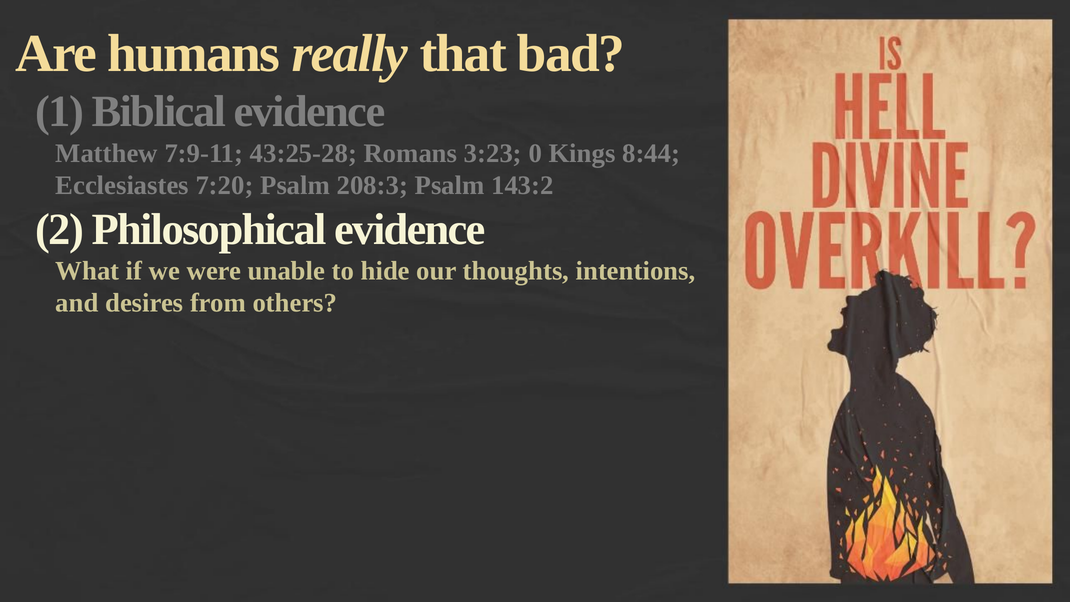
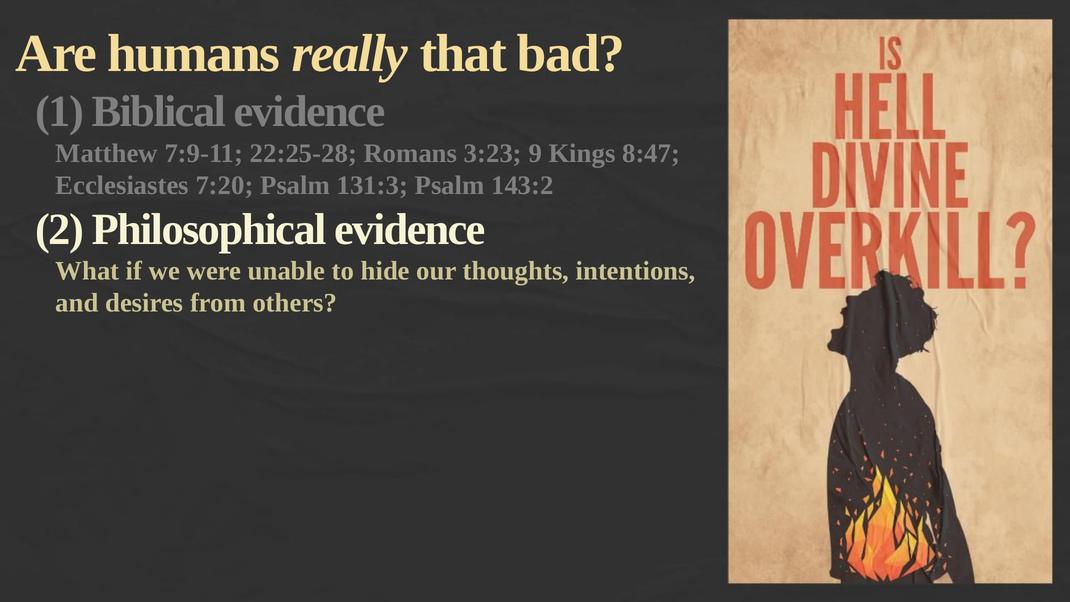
43:25-28: 43:25-28 -> 22:25-28
0: 0 -> 9
8:44: 8:44 -> 8:47
208:3: 208:3 -> 131:3
